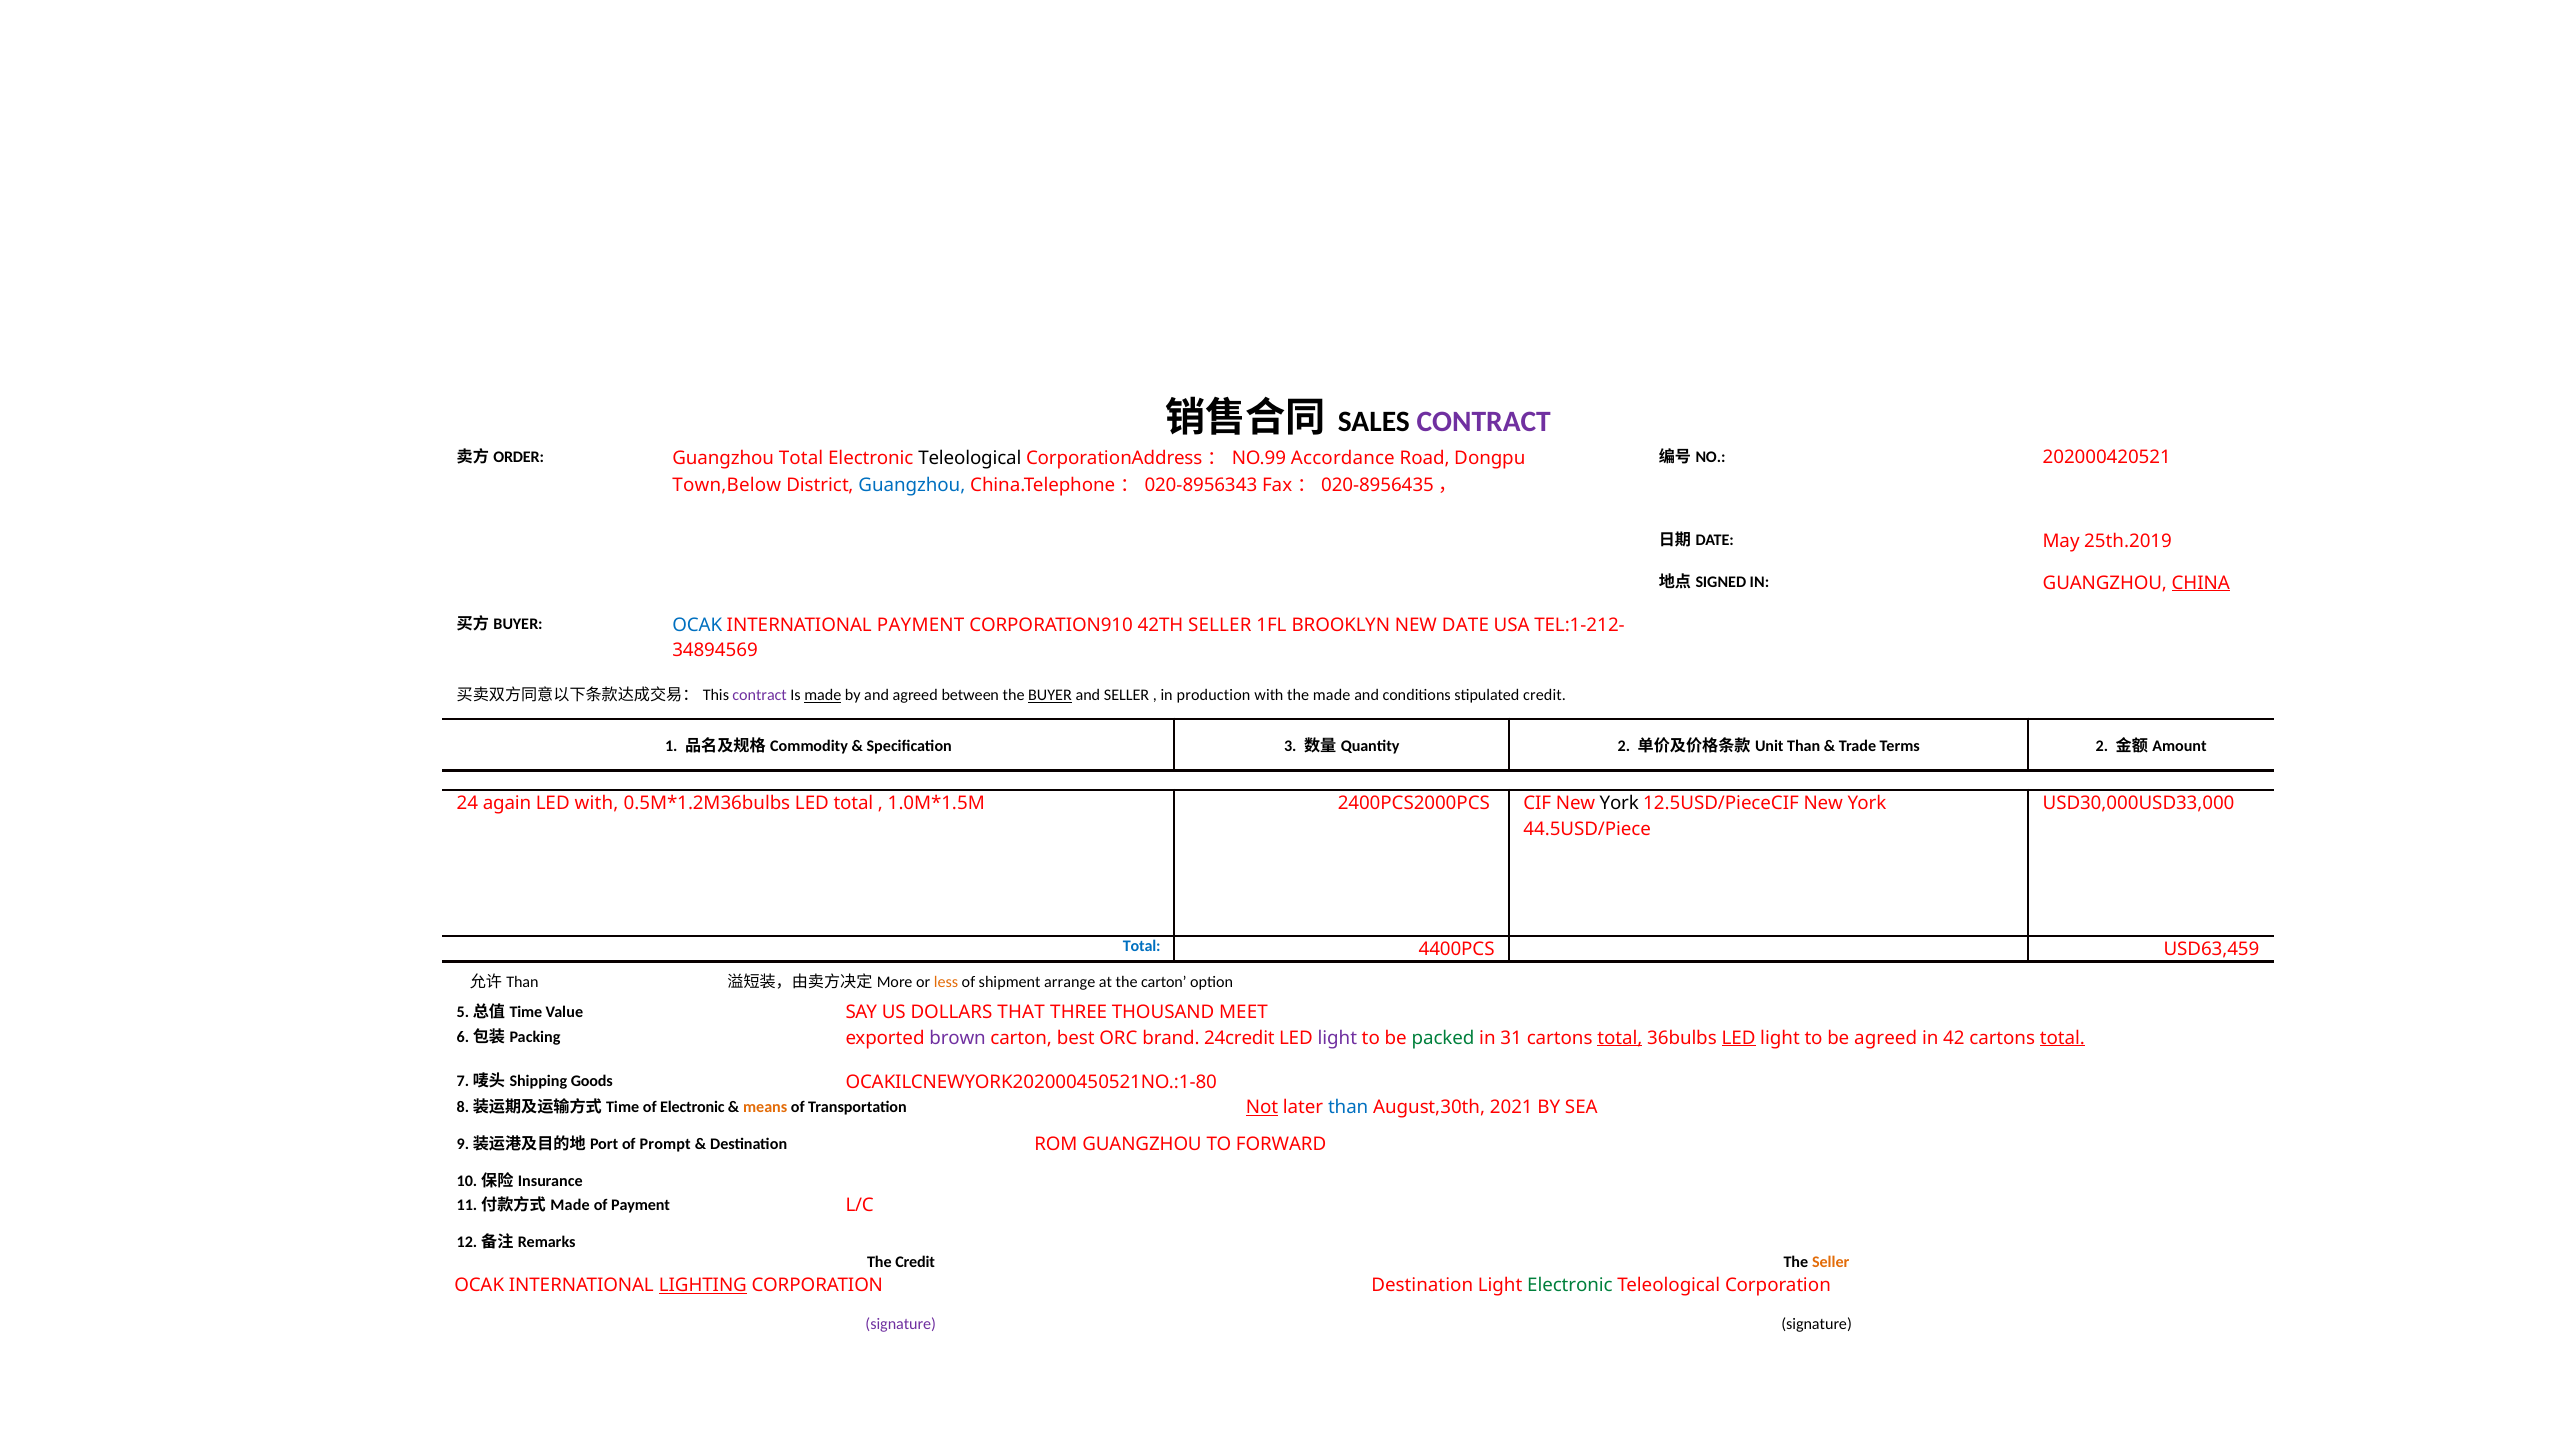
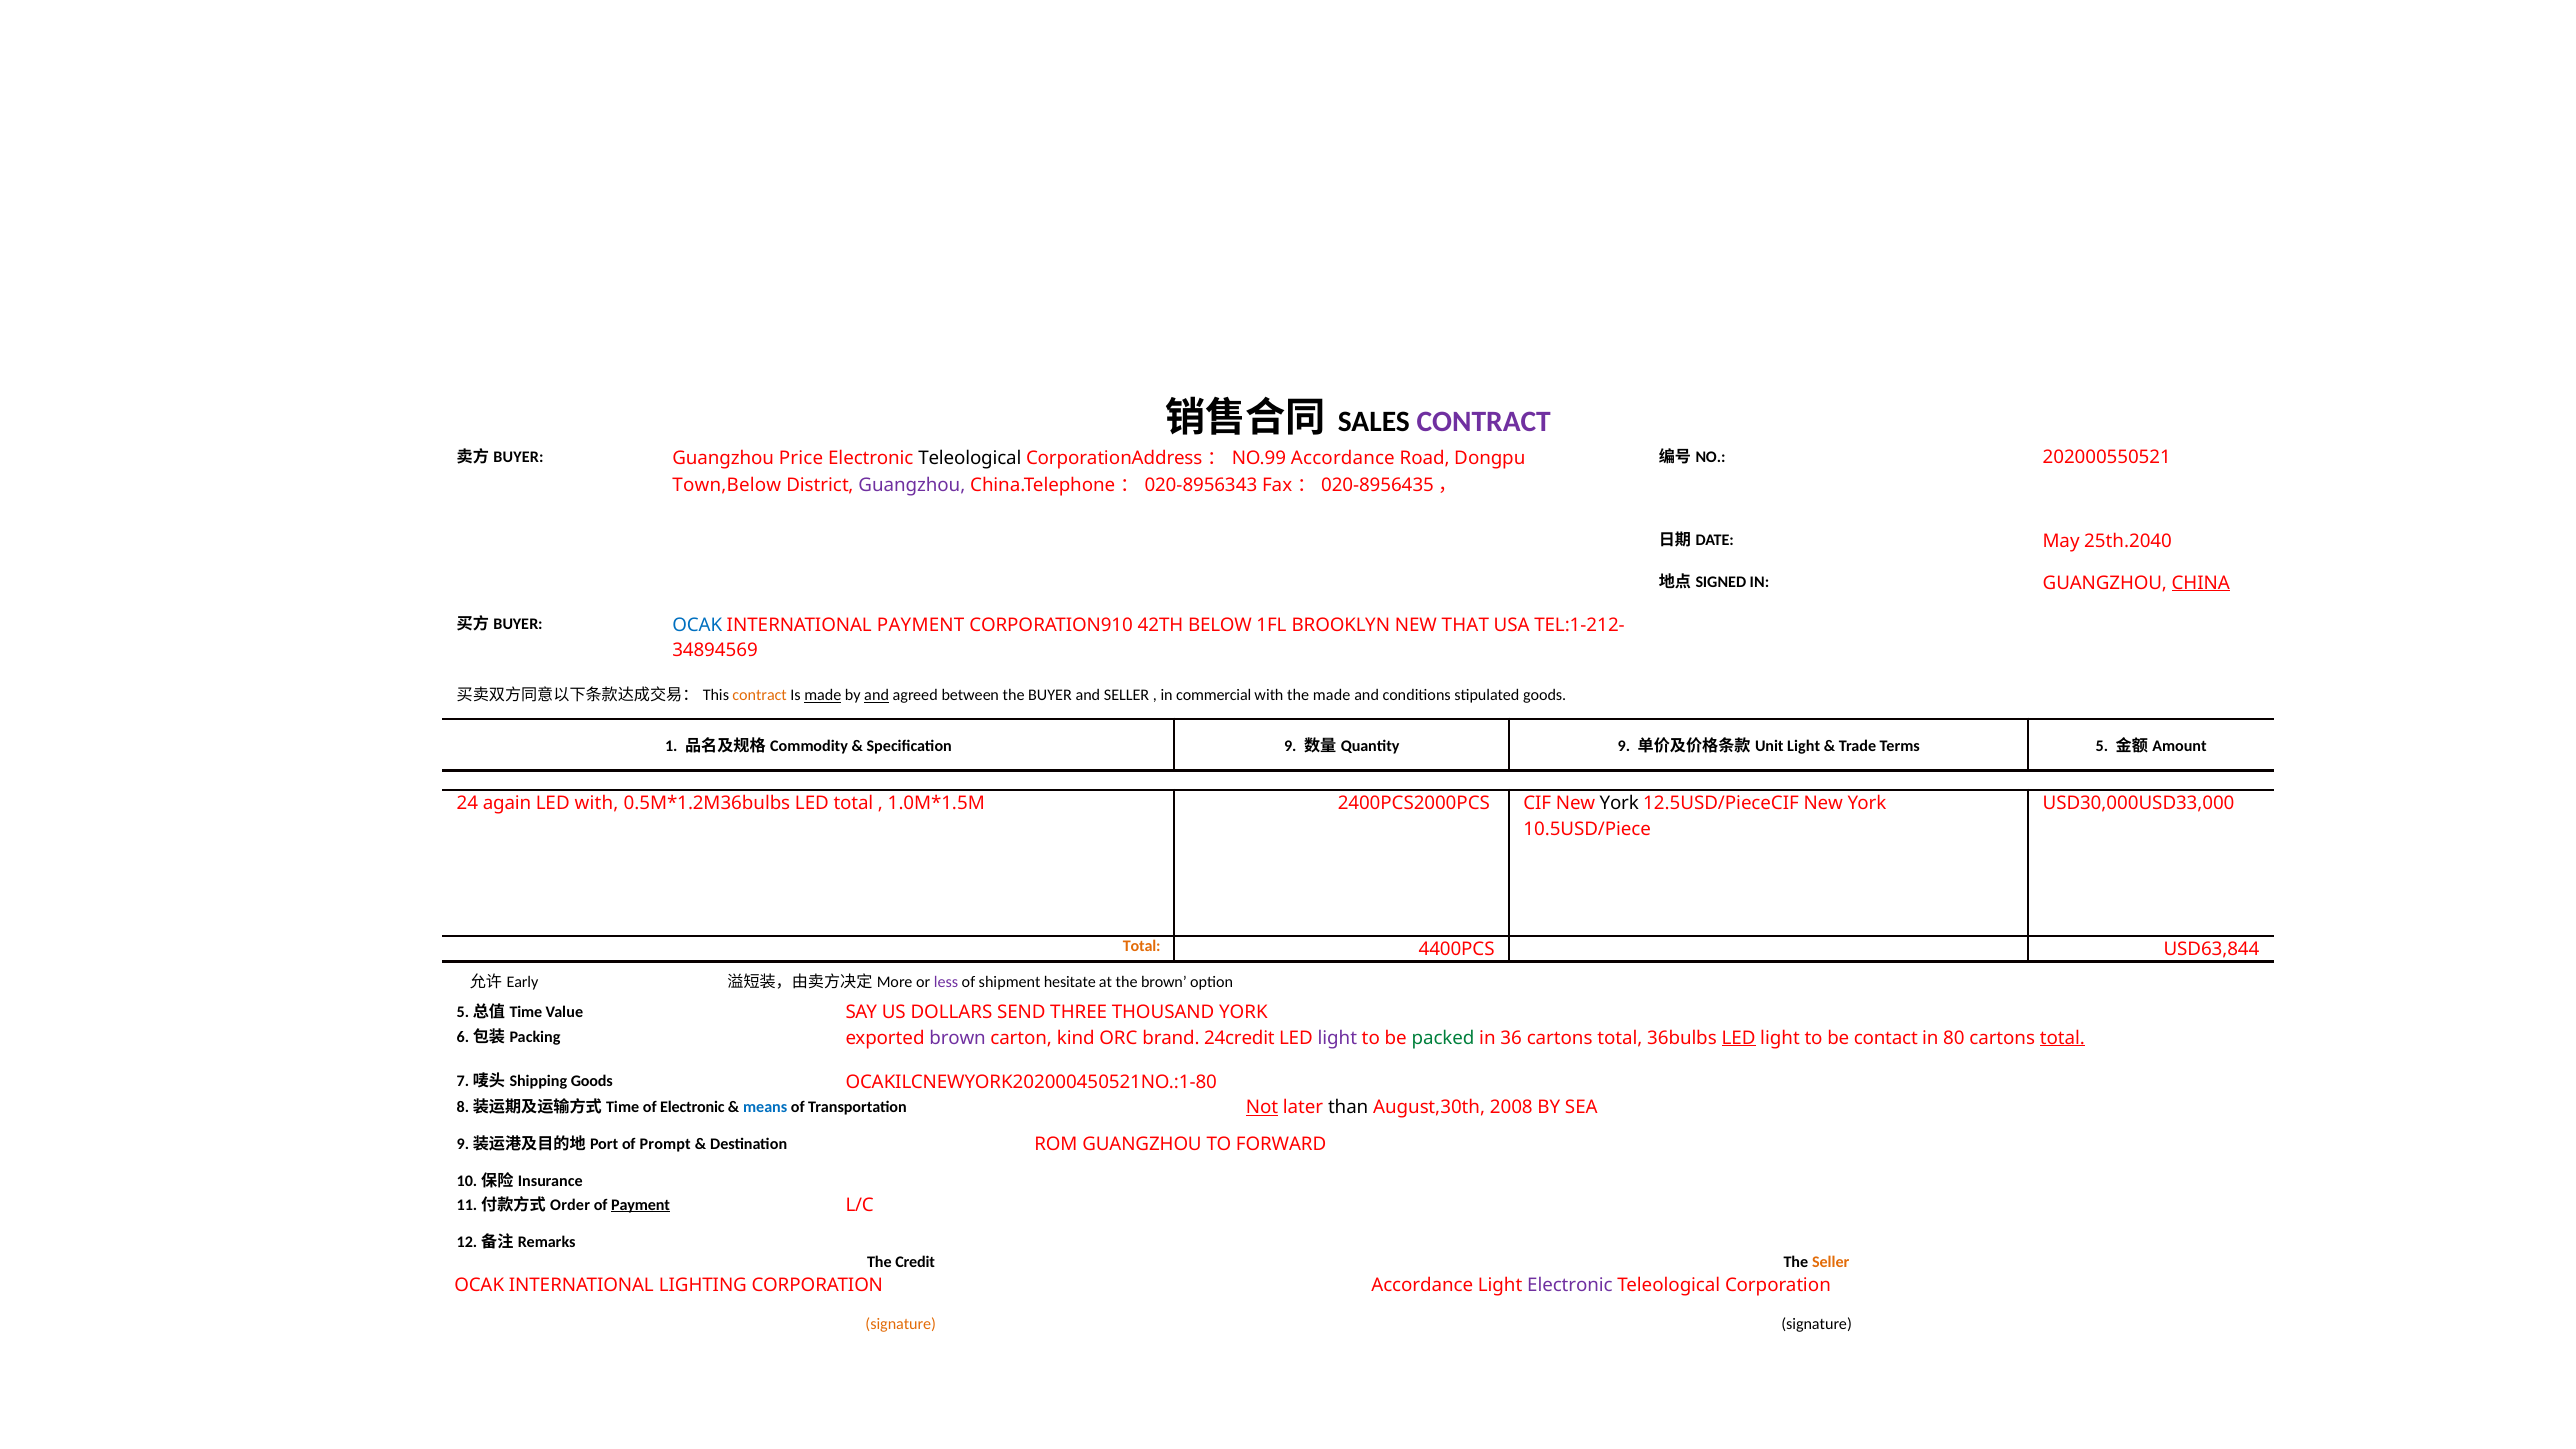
ORDER at (519, 457): ORDER -> BUYER
Guangzhou Total: Total -> Price
202000420521: 202000420521 -> 202000550521
Guangzhou at (912, 486) colour: blue -> purple
25th.2019: 25th.2019 -> 25th.2040
42TH SELLER: SELLER -> BELOW
NEW DATE: DATE -> THAT
contract at (760, 695) colour: purple -> orange
and at (877, 695) underline: none -> present
BUYER at (1050, 695) underline: present -> none
production: production -> commercial
stipulated credit: credit -> goods
Specification 3: 3 -> 9
2 at (1624, 746): 2 -> 9
Than at (1804, 746): Than -> Light
Terms 2: 2 -> 5
44.5USD/Piece: 44.5USD/Piece -> 10.5USD/Piece
Total at (1142, 946) colour: blue -> orange
USD63,459: USD63,459 -> USD63,844
Than at (522, 982): Than -> Early
less colour: orange -> purple
arrange: arrange -> hesitate
the carton: carton -> brown
THAT: THAT -> SEND
THOUSAND MEET: MEET -> YORK
best: best -> kind
31: 31 -> 36
total at (1620, 1038) underline: present -> none
be agreed: agreed -> contact
42: 42 -> 80
means colour: orange -> blue
than at (1348, 1107) colour: blue -> black
2021: 2021 -> 2008
Made at (570, 1205): Made -> Order
Payment at (641, 1205) underline: none -> present
LIGHTING underline: present -> none
CORPORATION Destination: Destination -> Accordance
Electronic at (1570, 1286) colour: green -> purple
signature at (901, 1324) colour: purple -> orange
